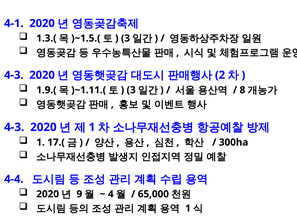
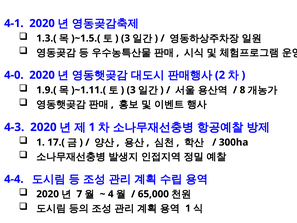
4-3 at (14, 75): 4-3 -> 4-0
9: 9 -> 7
